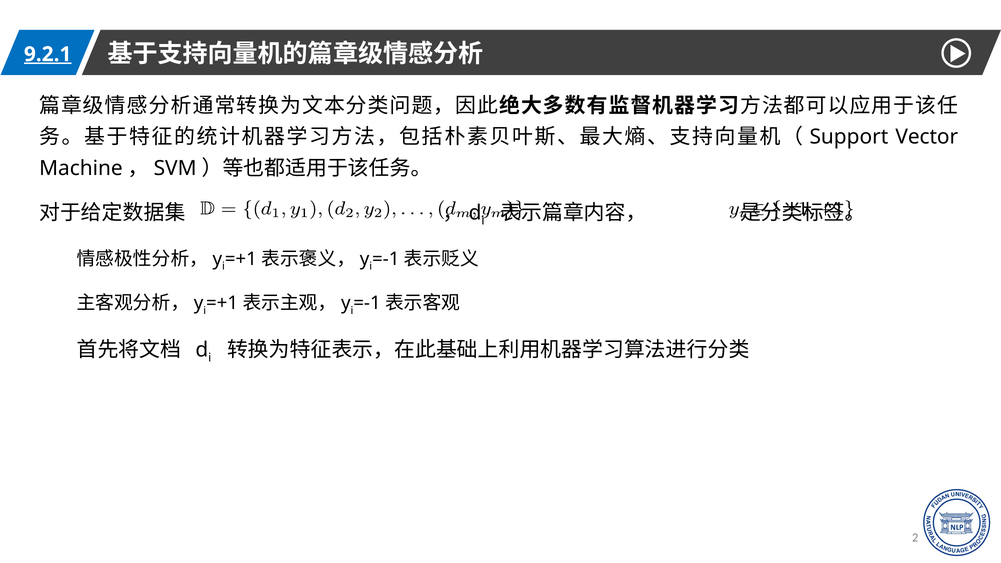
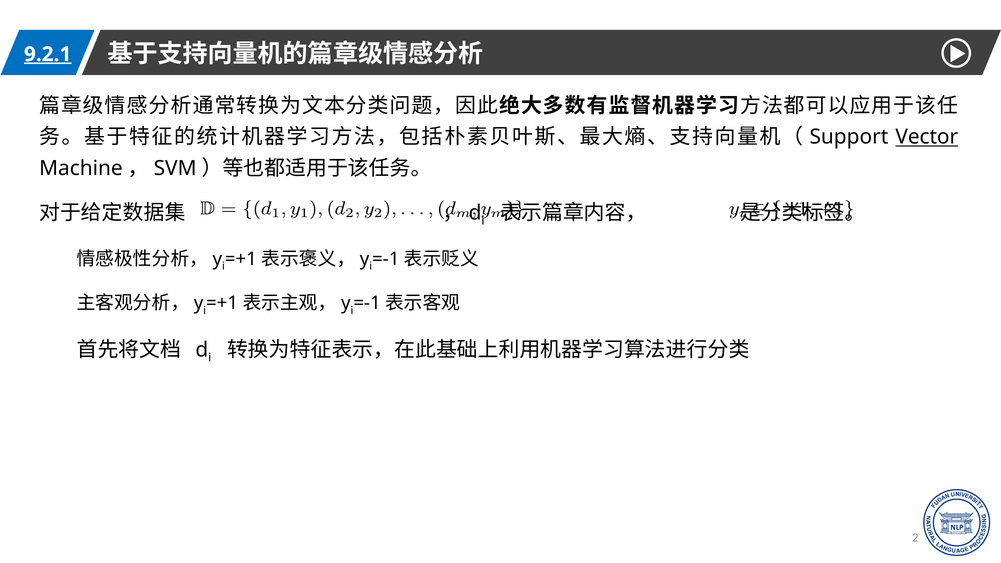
Vector underline: none -> present
